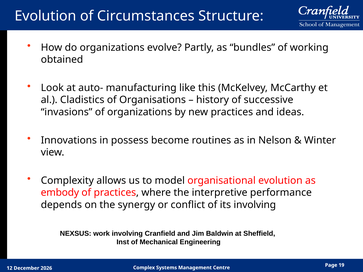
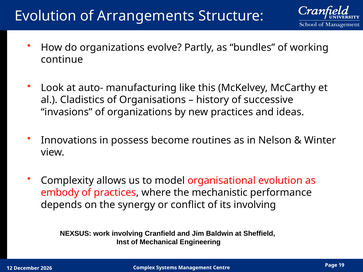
Circumstances: Circumstances -> Arrangements
obtained: obtained -> continue
interpretive: interpretive -> mechanistic
